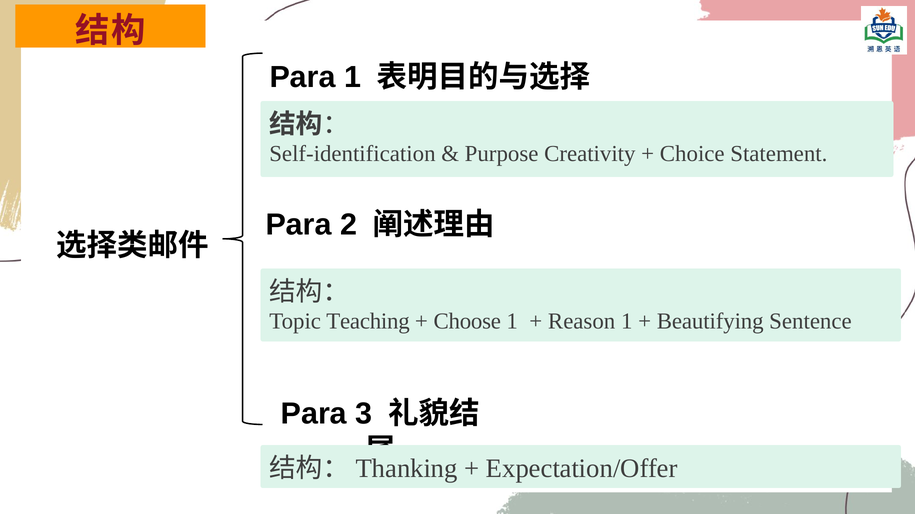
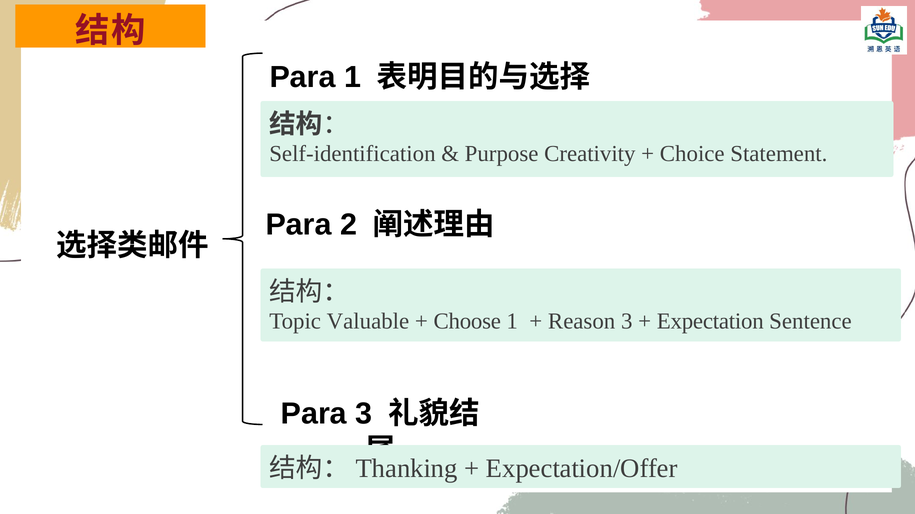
Teaching: Teaching -> Valuable
Reason 1: 1 -> 3
Beautifying: Beautifying -> Expectation
